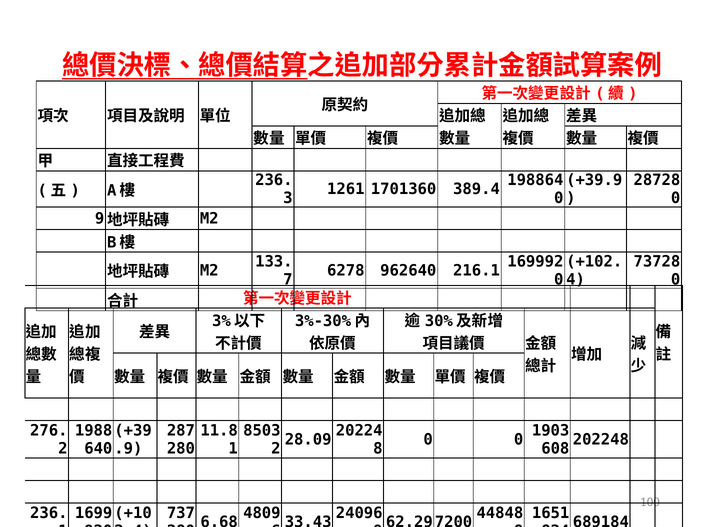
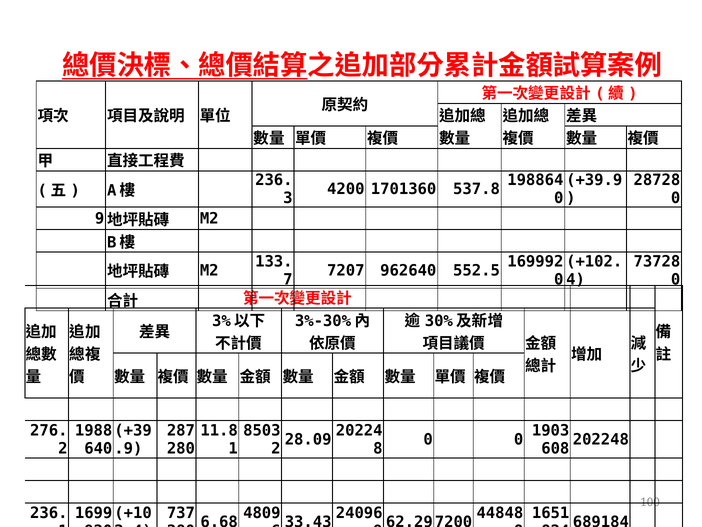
1261: 1261 -> 4200
389.4: 389.4 -> 537.8
6278: 6278 -> 7207
216.1: 216.1 -> 552.5
